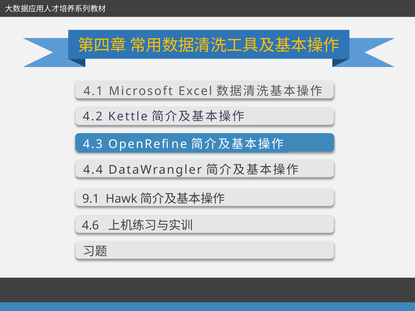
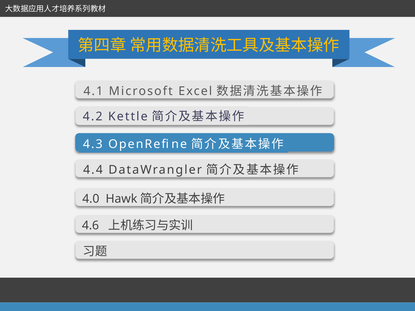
9.1: 9.1 -> 4.0
